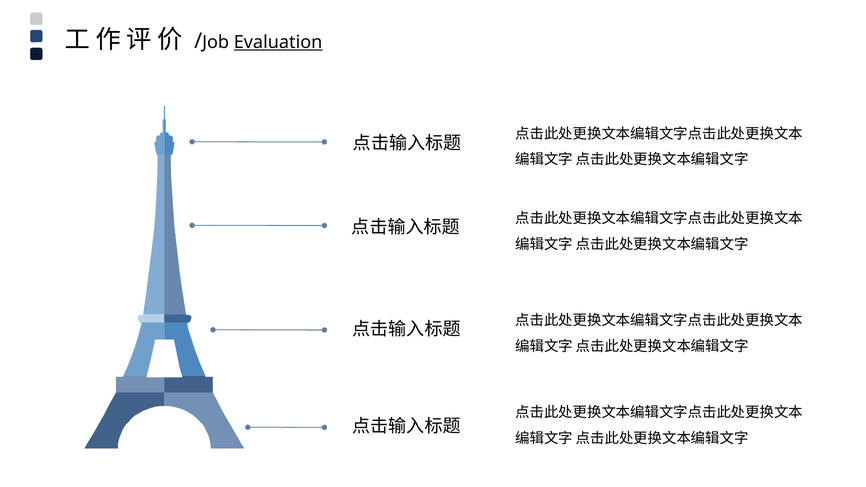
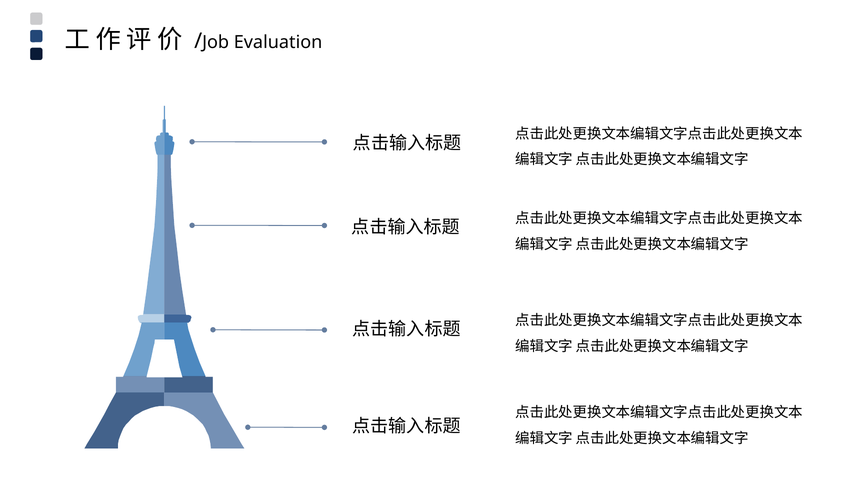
Evaluation underline: present -> none
